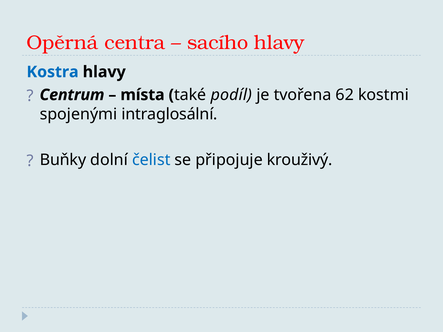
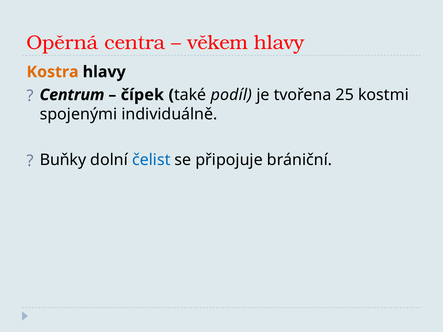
sacího: sacího -> věkem
Kostra colour: blue -> orange
místa: místa -> čípek
62: 62 -> 25
intraglosální: intraglosální -> individuálně
krouživý: krouživý -> brániční
